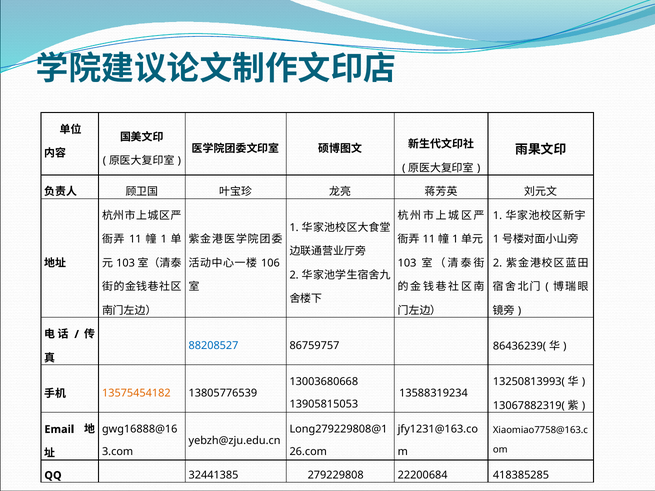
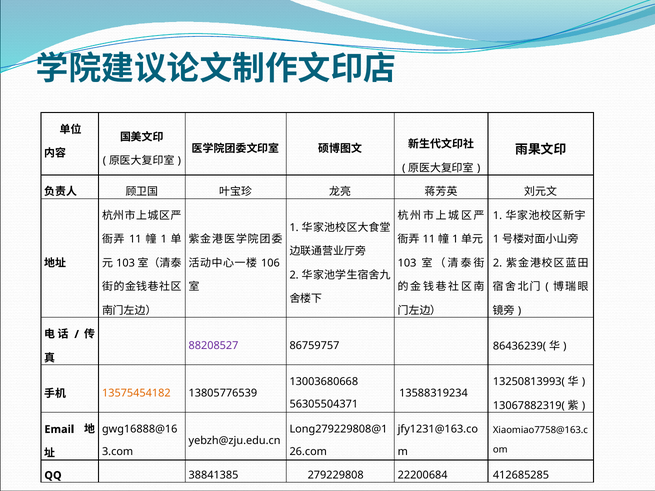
88208527 colour: blue -> purple
13905815053: 13905815053 -> 56305504371
32441385: 32441385 -> 38841385
418385285: 418385285 -> 412685285
